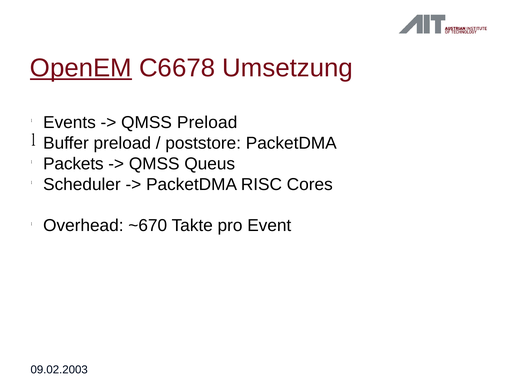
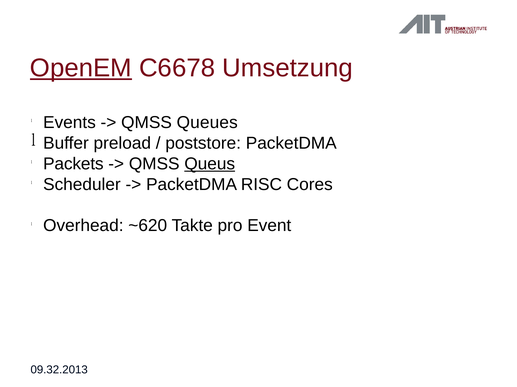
QMSS Preload: Preload -> Queues
Queus underline: none -> present
~670: ~670 -> ~620
09.02.2003: 09.02.2003 -> 09.32.2013
